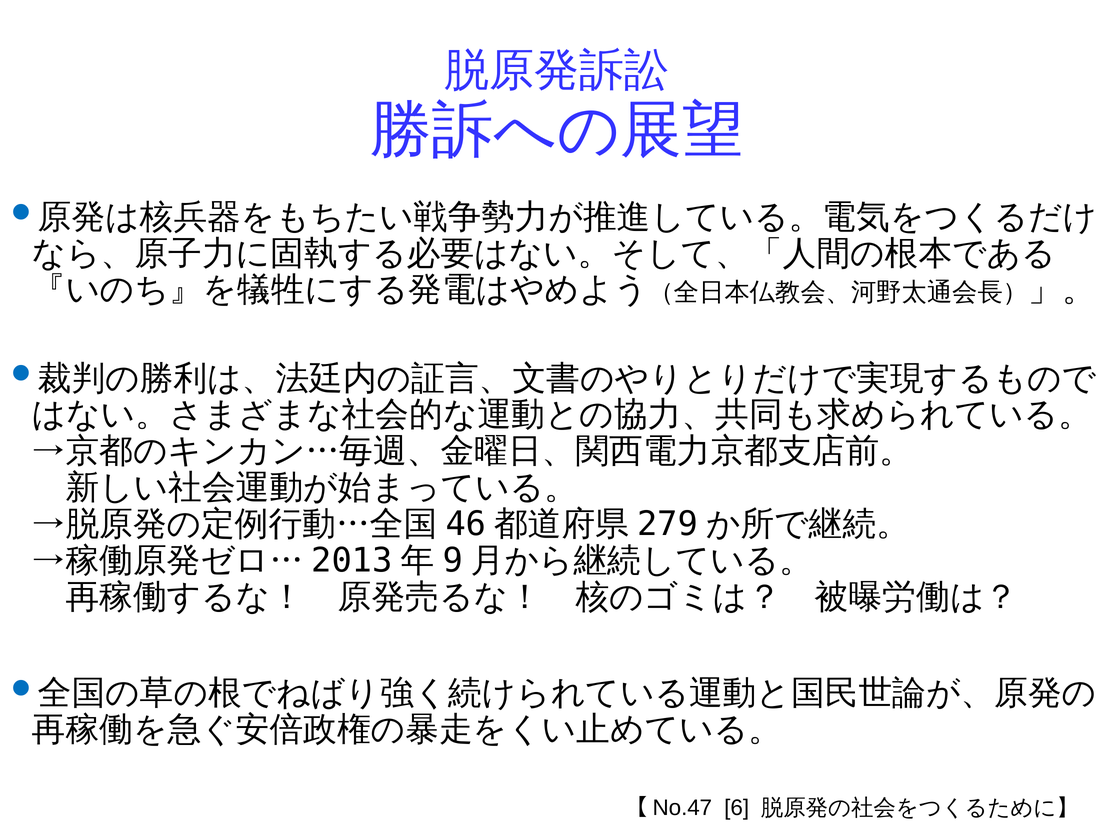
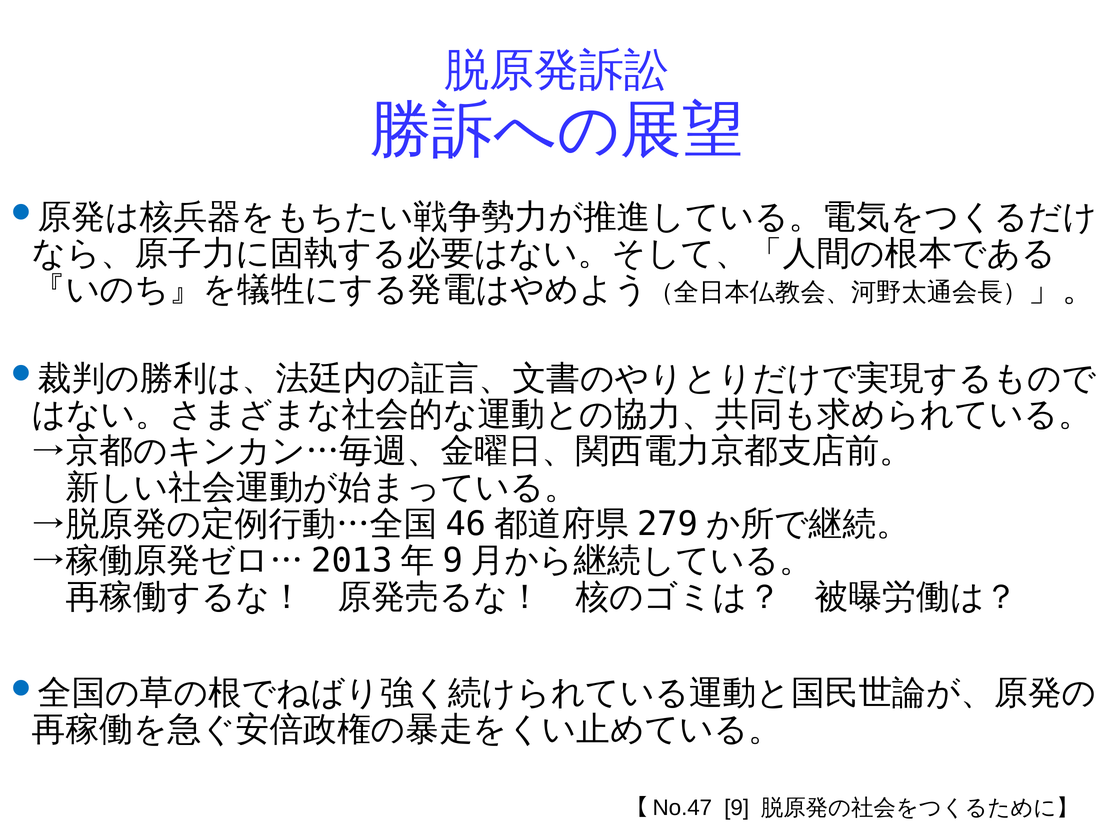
6: 6 -> 9
